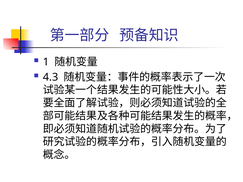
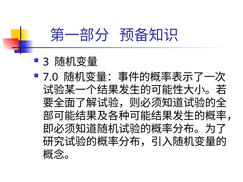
1: 1 -> 3
4.3: 4.3 -> 7.0
